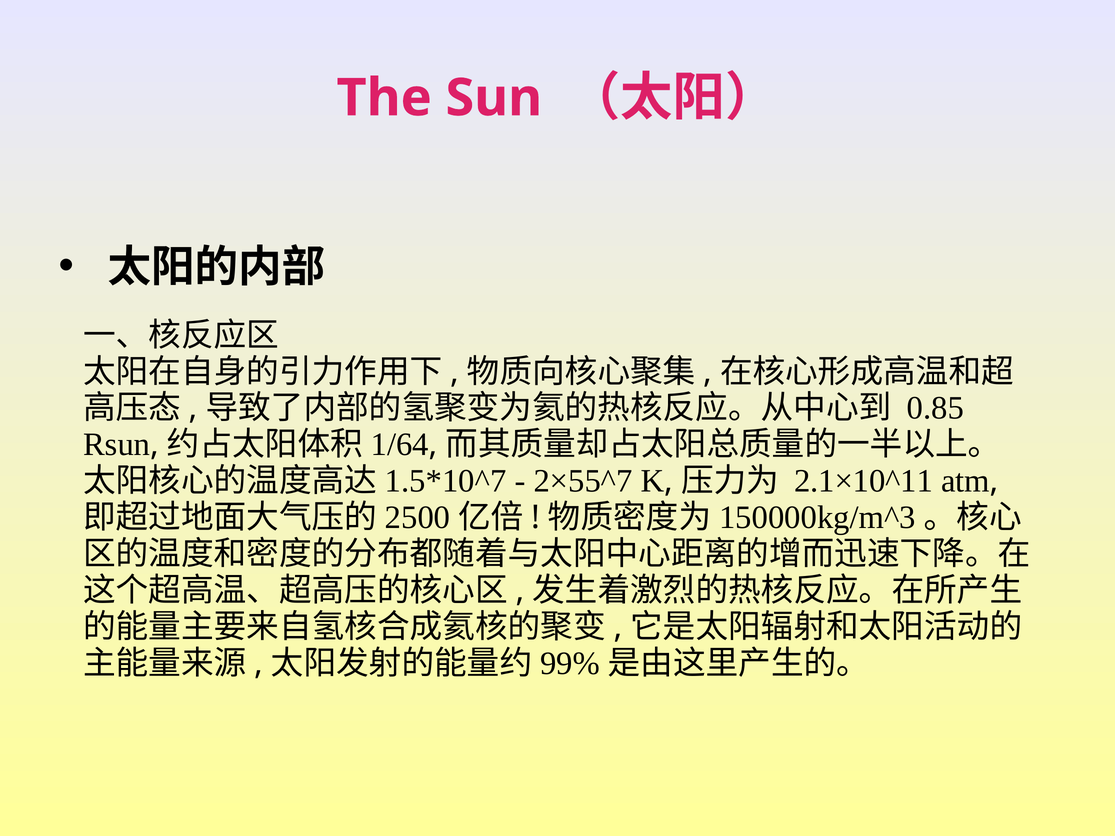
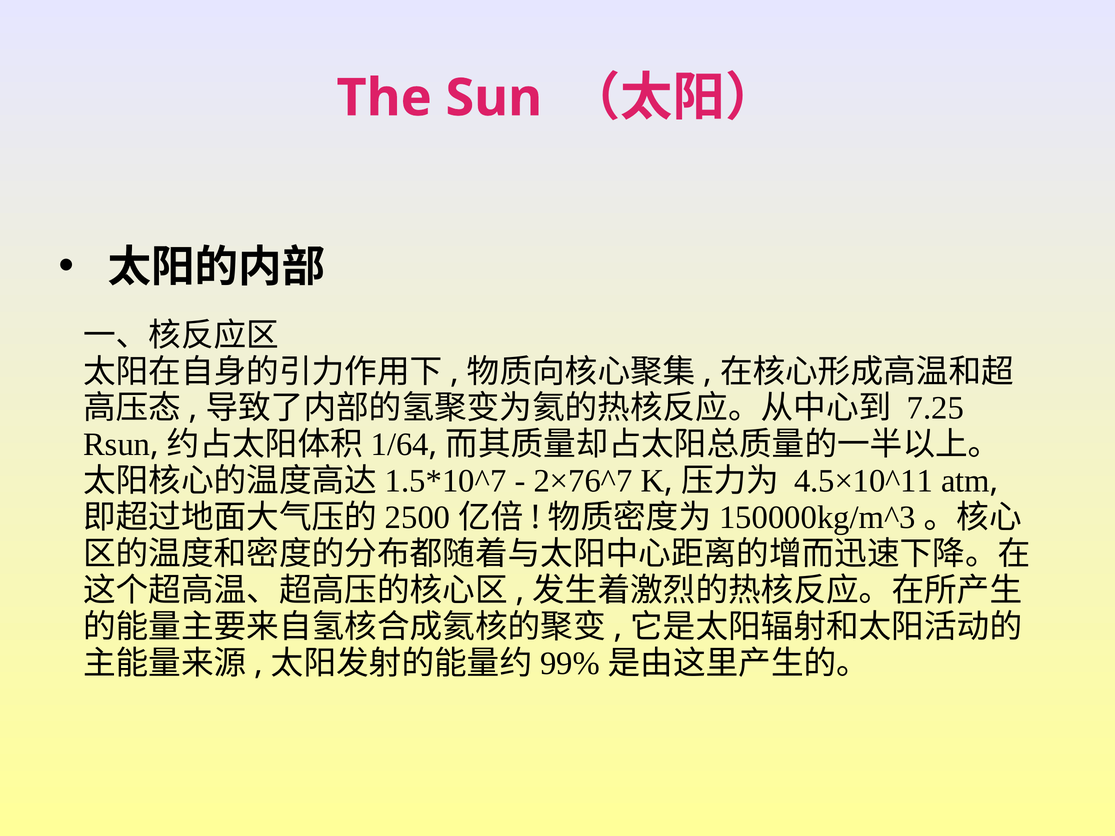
0.85: 0.85 -> 7.25
2×55^7: 2×55^7 -> 2×76^7
2.1×10^11: 2.1×10^11 -> 4.5×10^11
